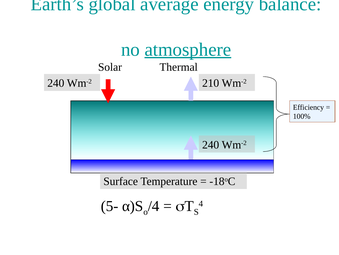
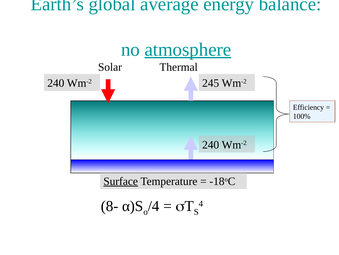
210: 210 -> 245
Surface underline: none -> present
5-: 5- -> 8-
